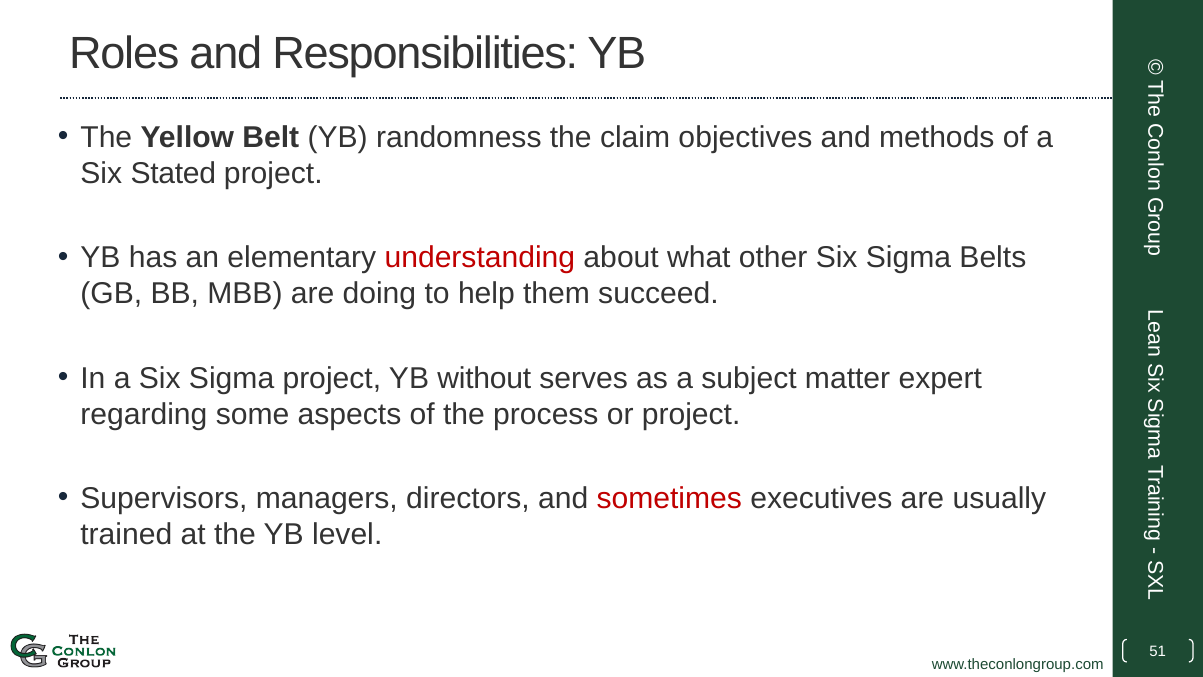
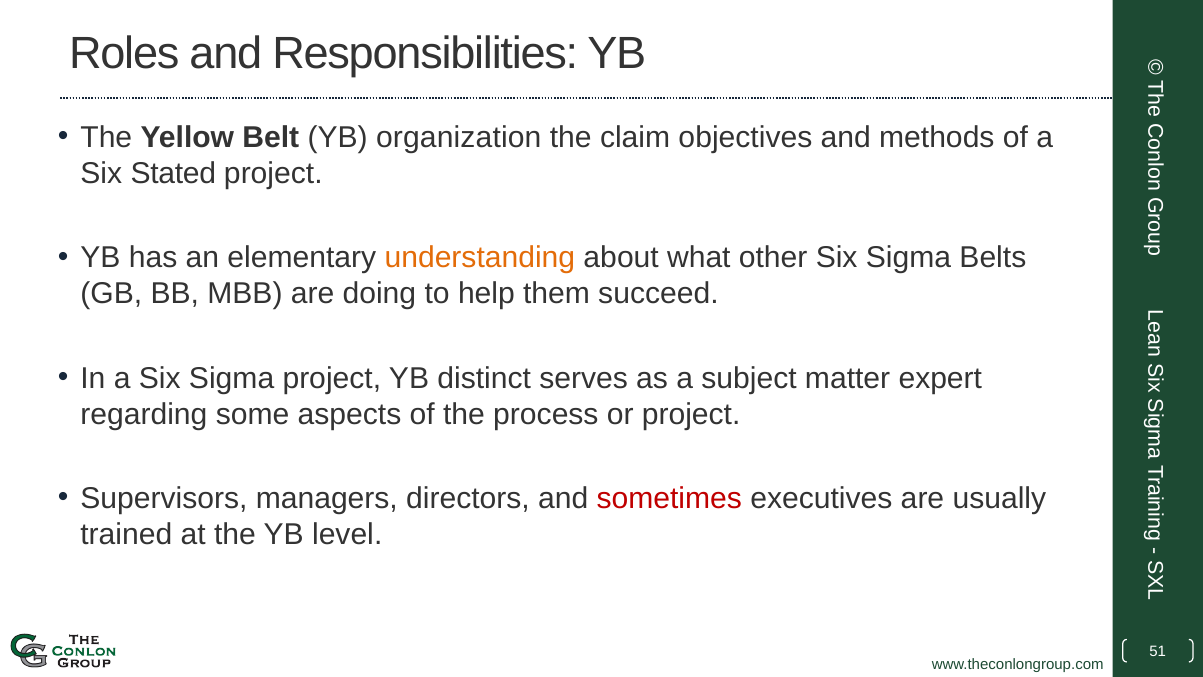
randomness: randomness -> organization
understanding colour: red -> orange
without: without -> distinct
